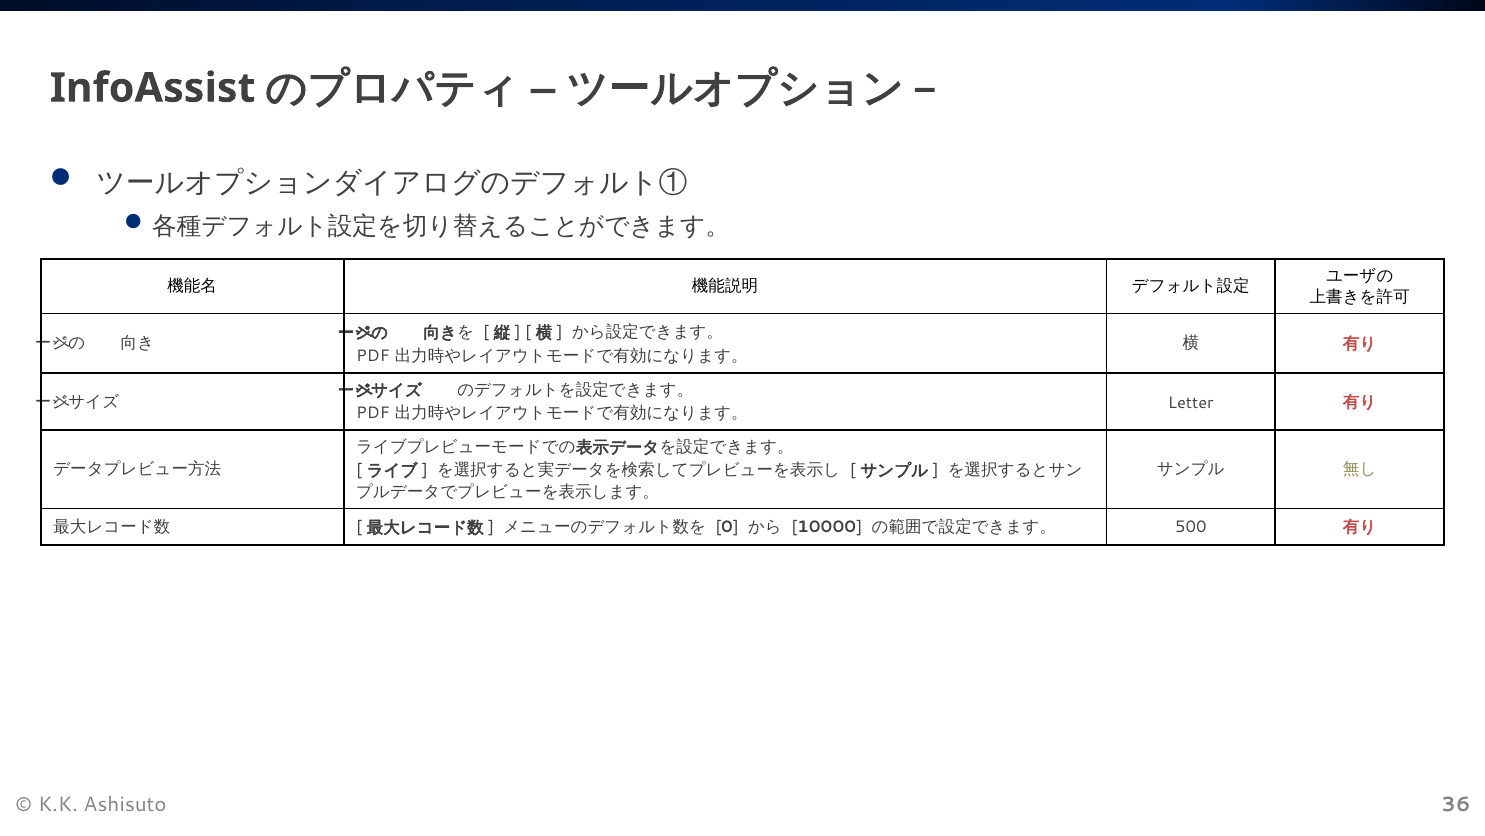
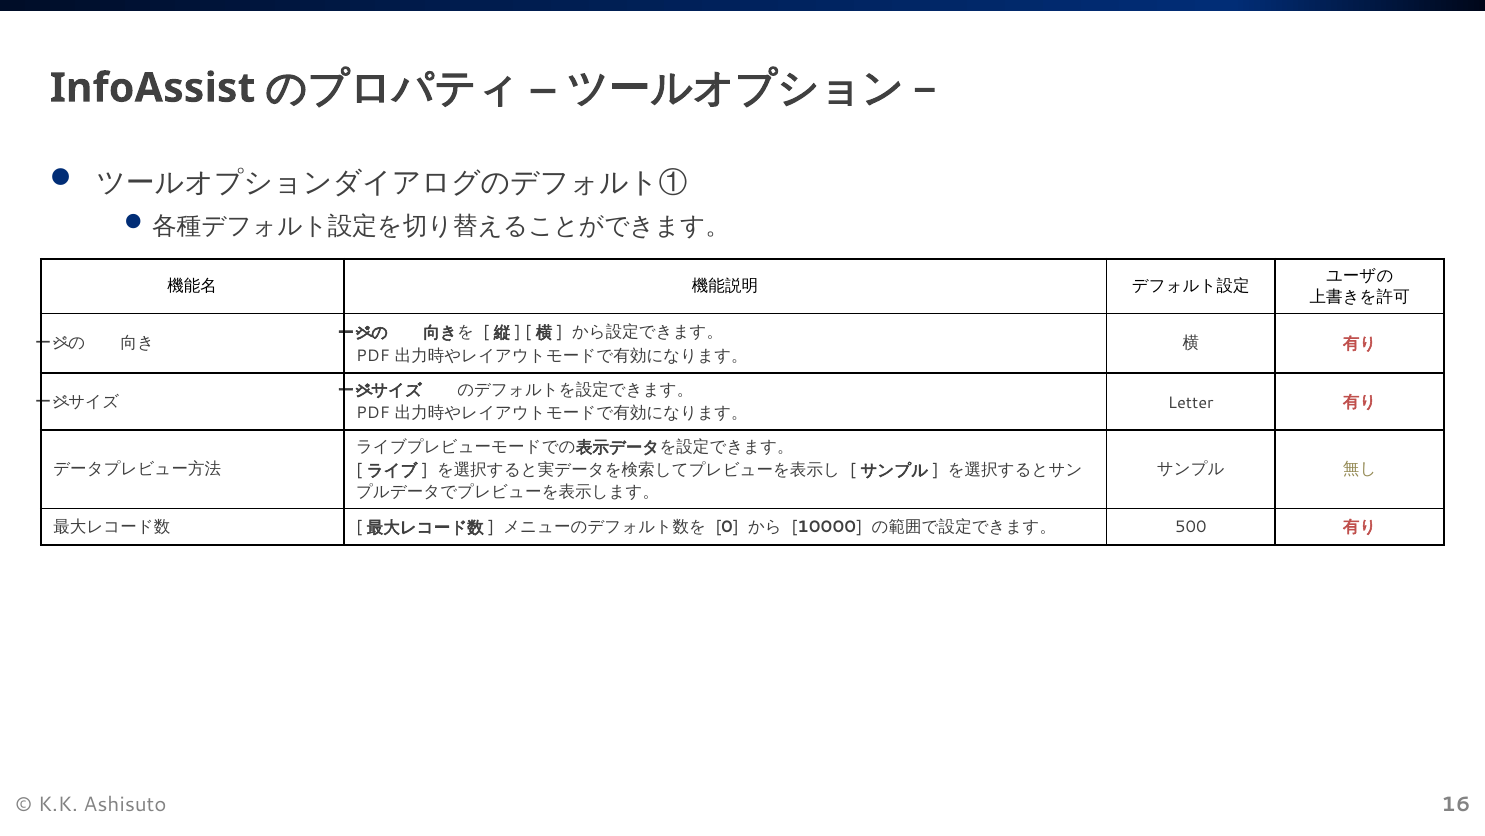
36: 36 -> 16
